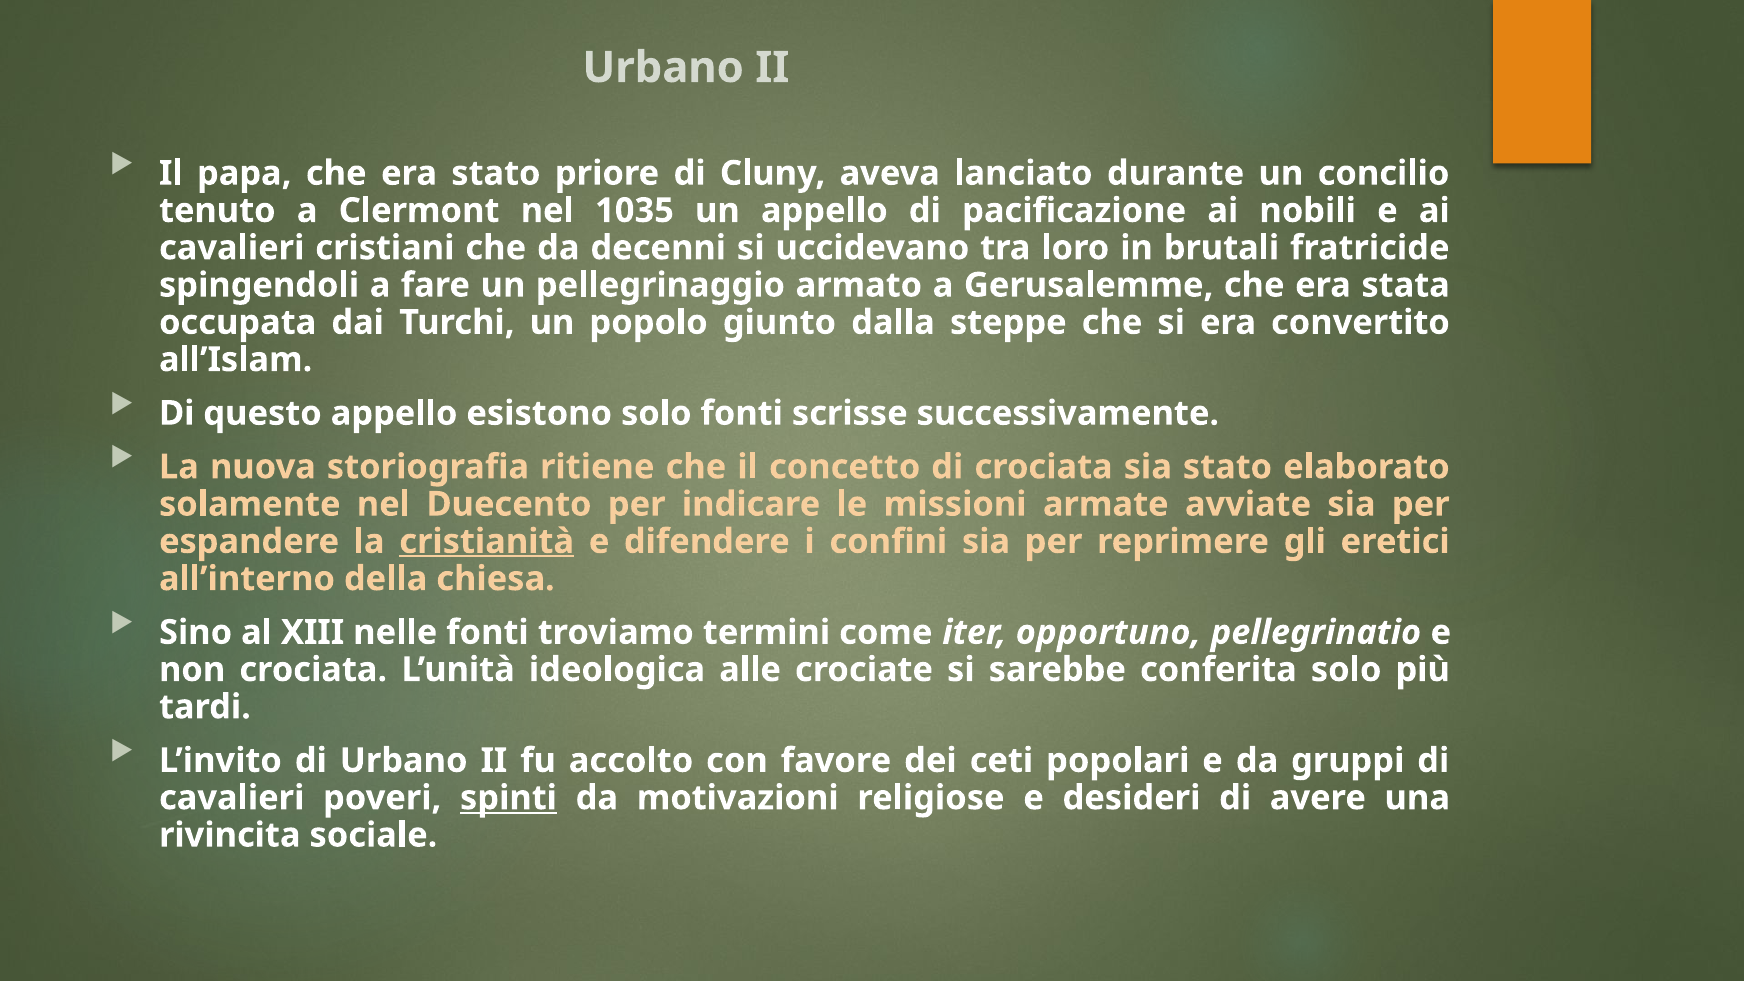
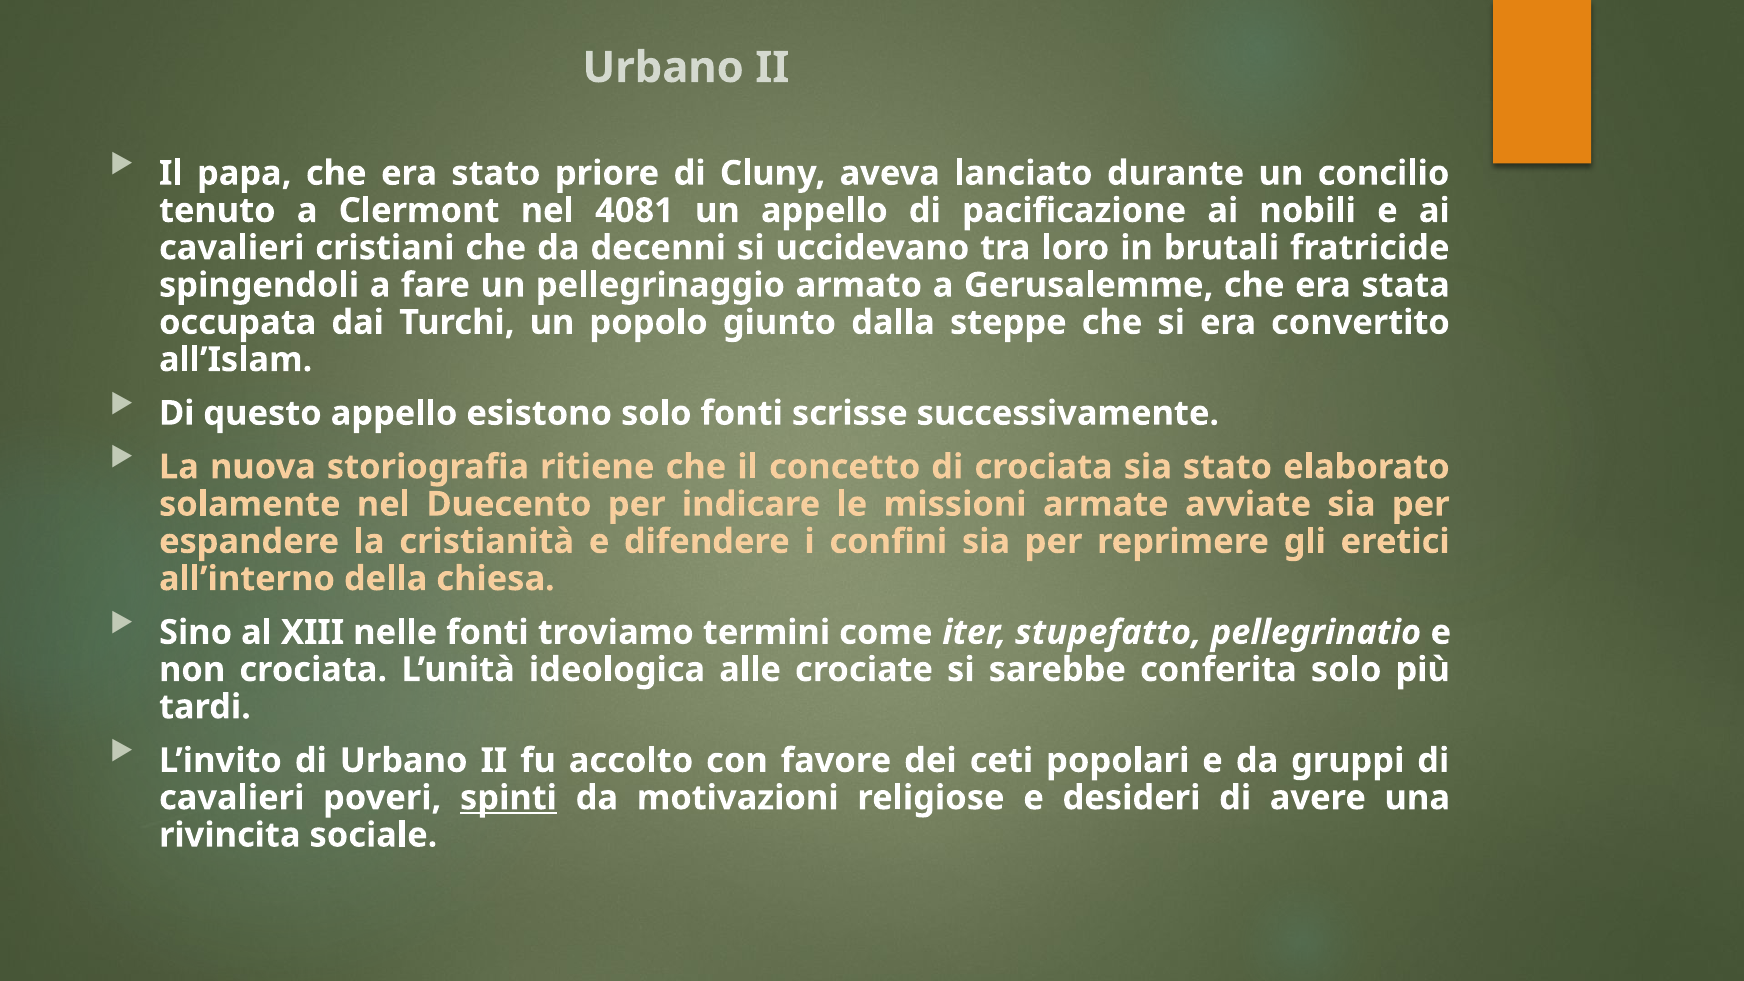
1035: 1035 -> 4081
cristianità underline: present -> none
opportuno: opportuno -> stupefatto
